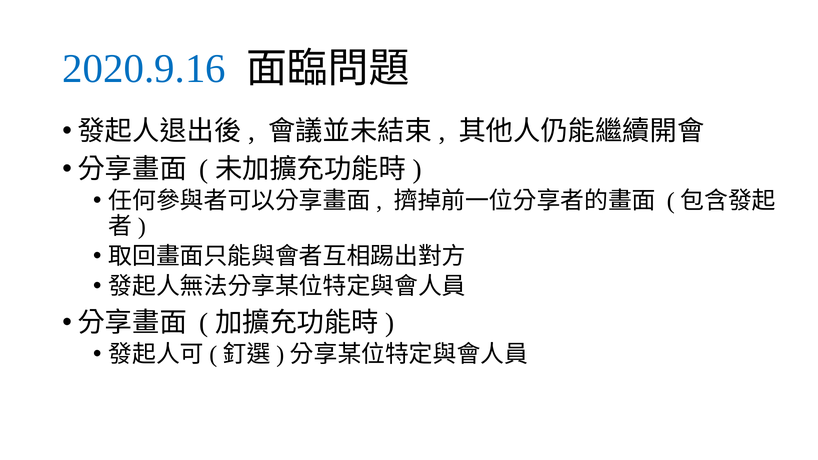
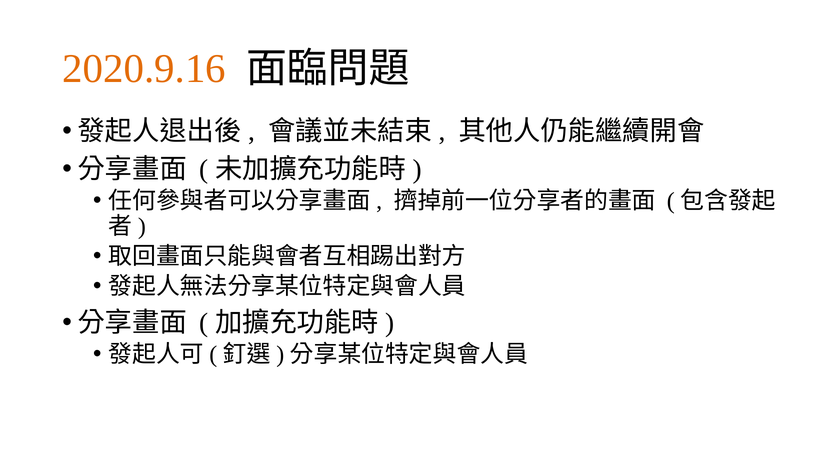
2020.9.16 colour: blue -> orange
